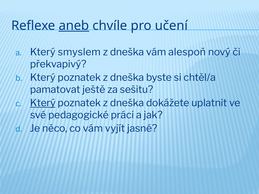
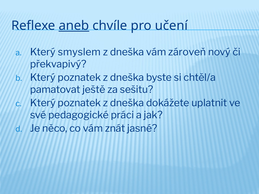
alespoň: alespoň -> zároveň
Který at (43, 103) underline: present -> none
vyjít: vyjít -> znát
